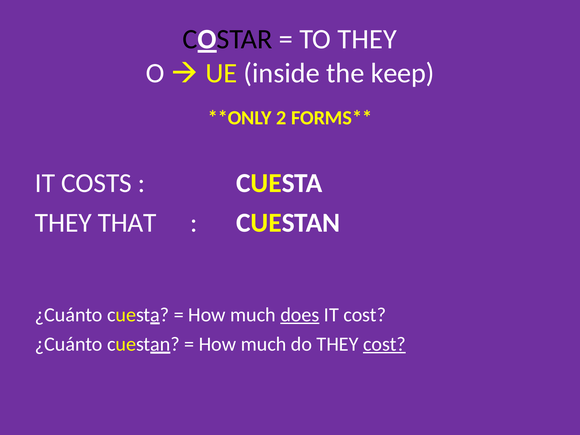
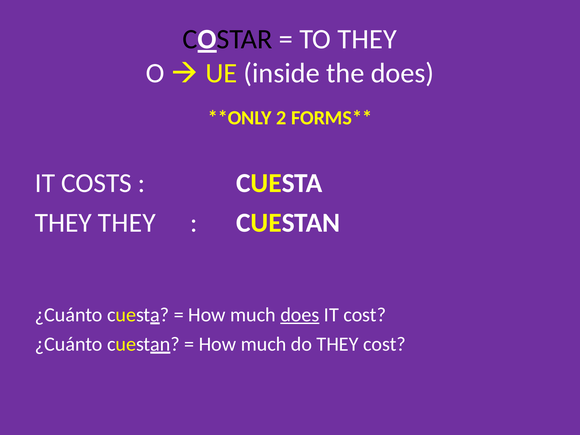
the keep: keep -> does
THEY THAT: THAT -> THEY
cost at (384, 344) underline: present -> none
